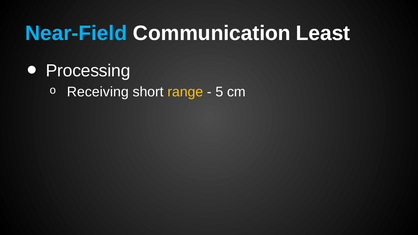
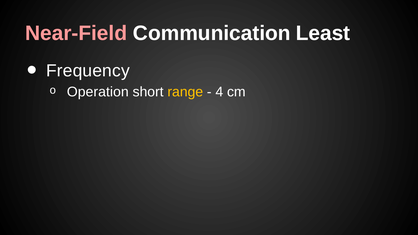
Near-Field colour: light blue -> pink
Processing: Processing -> Frequency
Receiving: Receiving -> Operation
5: 5 -> 4
